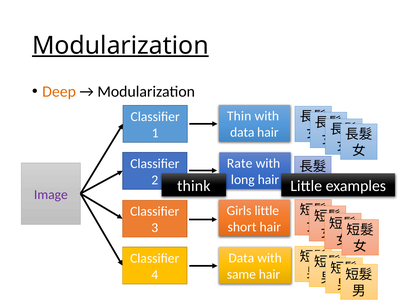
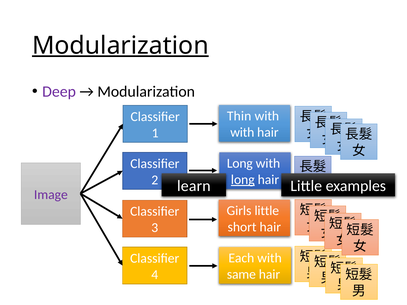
Deep colour: orange -> purple
data at (242, 132): data -> with
Rate at (240, 164): Rate -> Long
long at (243, 180) underline: none -> present
think: think -> learn
Data at (241, 258): Data -> Each
